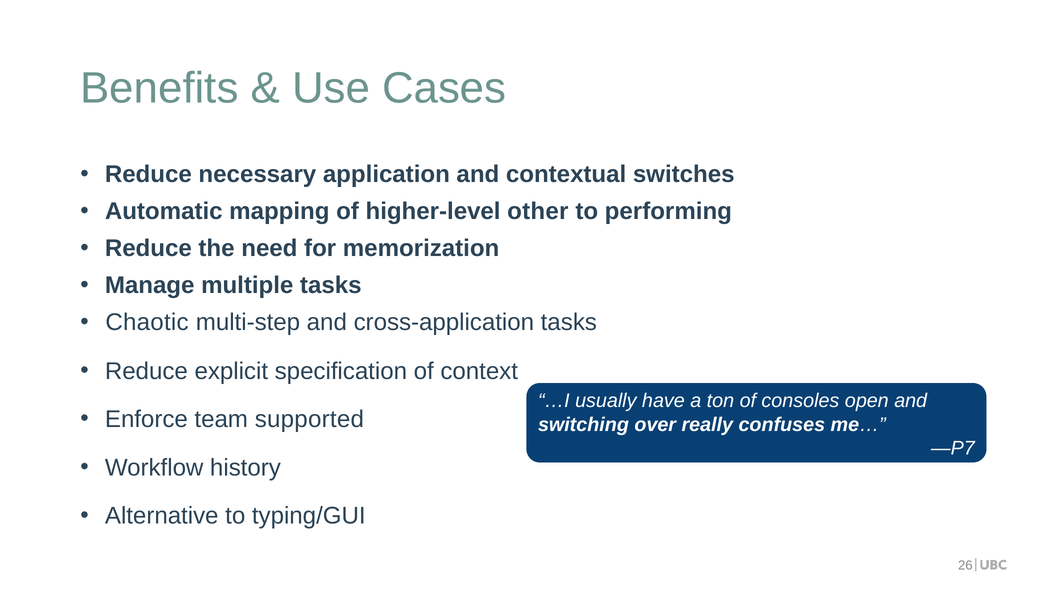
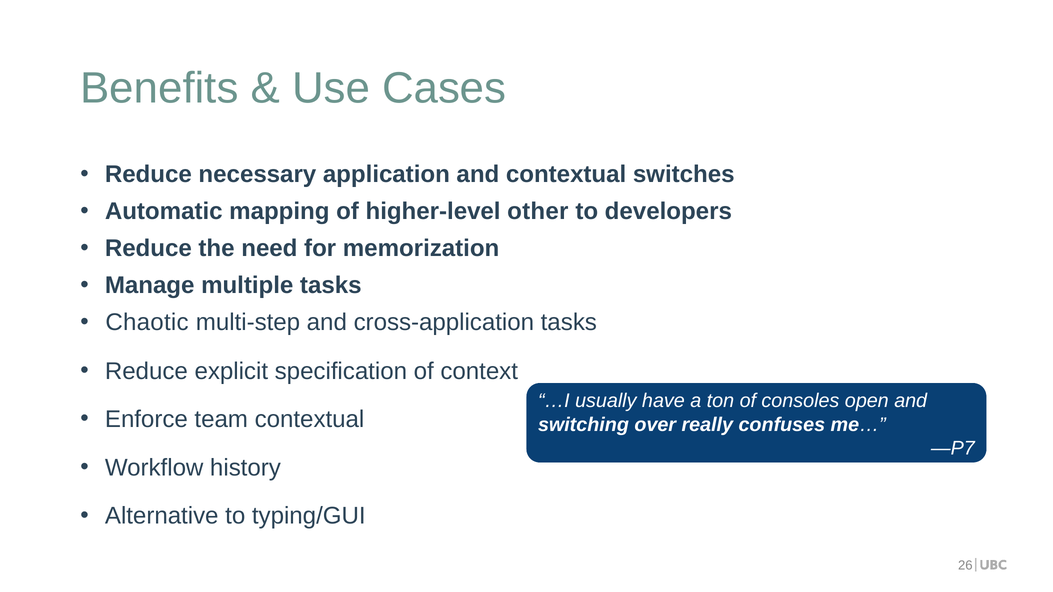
performing: performing -> developers
team supported: supported -> contextual
